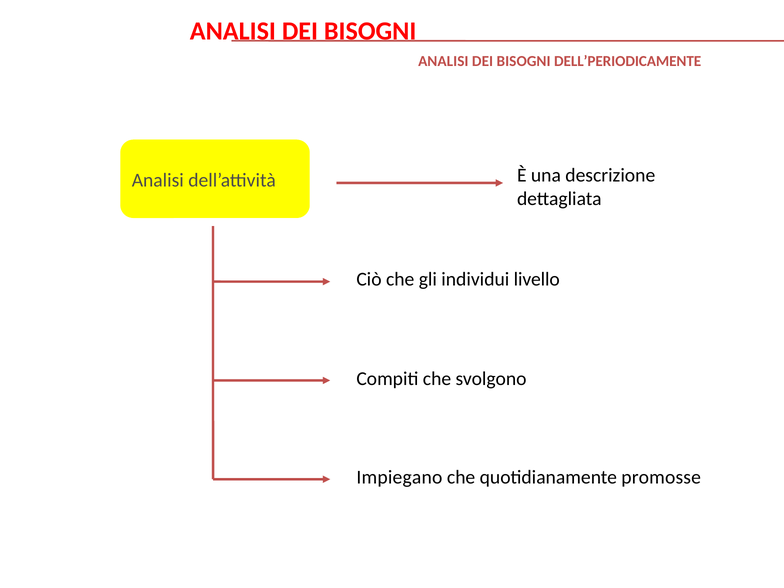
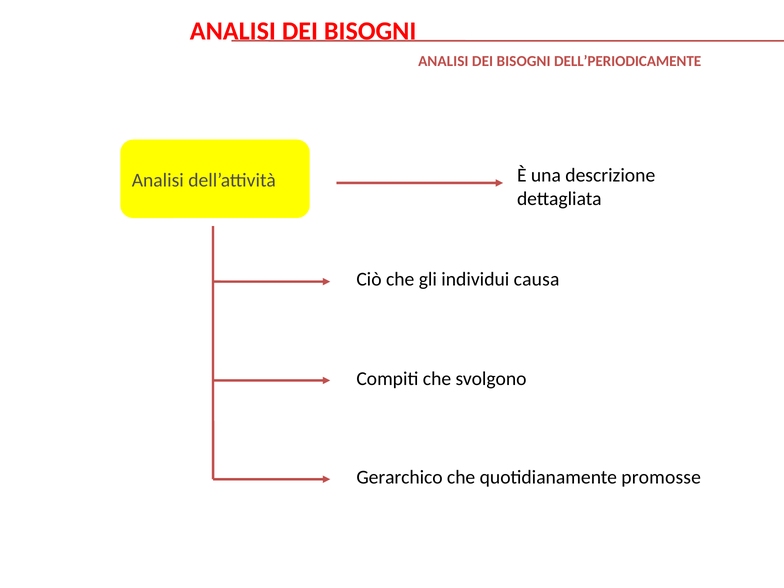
livello: livello -> causa
Impiegano: Impiegano -> Gerarchico
